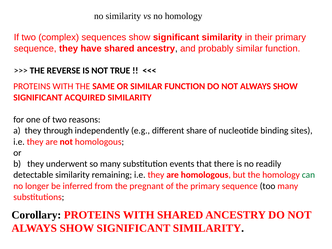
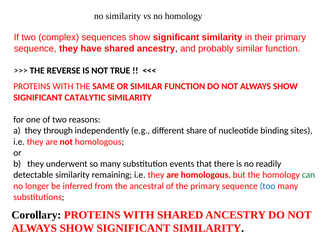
ACQUIRED: ACQUIRED -> CATALYTIC
pregnant: pregnant -> ancestral
too colour: black -> blue
